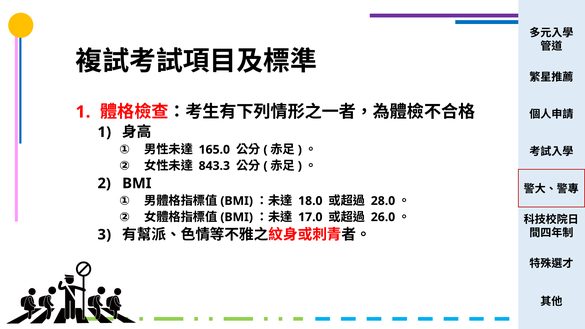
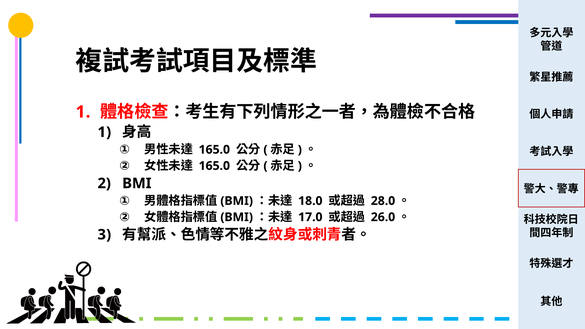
843.3 at (214, 166): 843.3 -> 165.0
